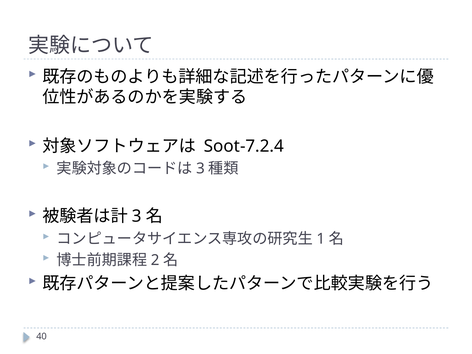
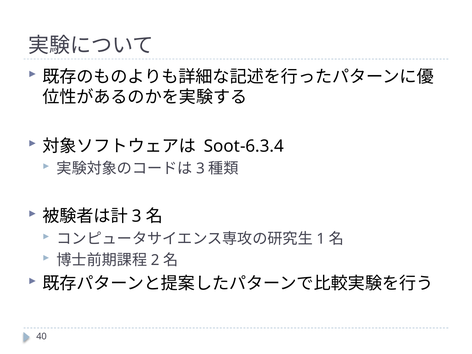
Soot-7.2.4: Soot-7.2.4 -> Soot-6.3.4
